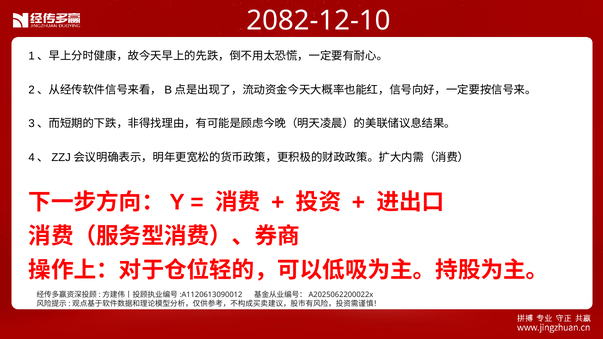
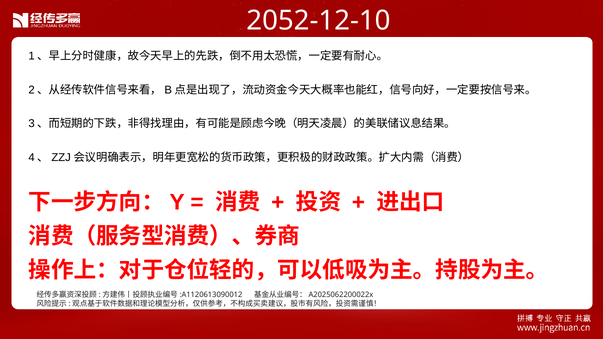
2082-12-10: 2082-12-10 -> 2052-12-10
